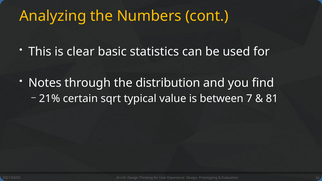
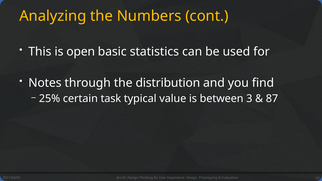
clear: clear -> open
21%: 21% -> 25%
sqrt: sqrt -> task
7: 7 -> 3
81: 81 -> 87
